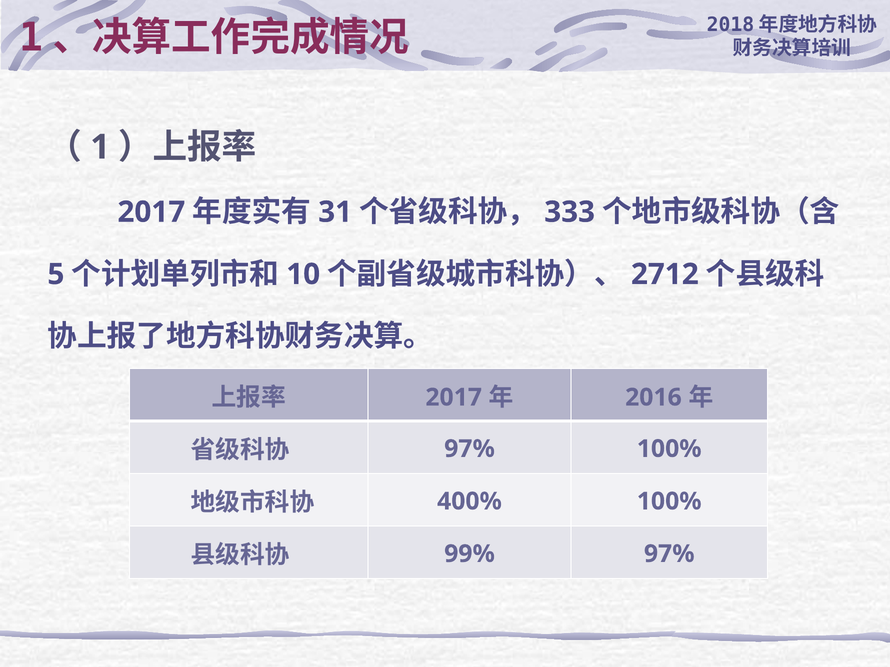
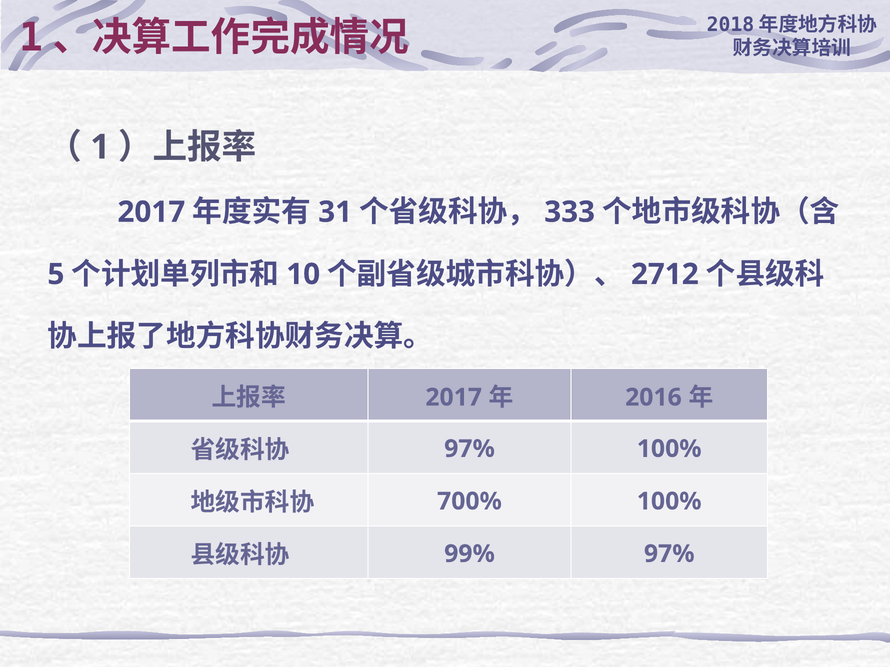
400%: 400% -> 700%
